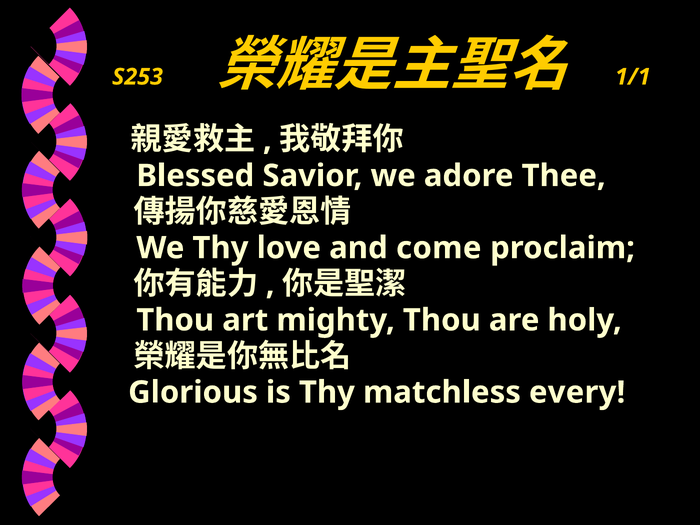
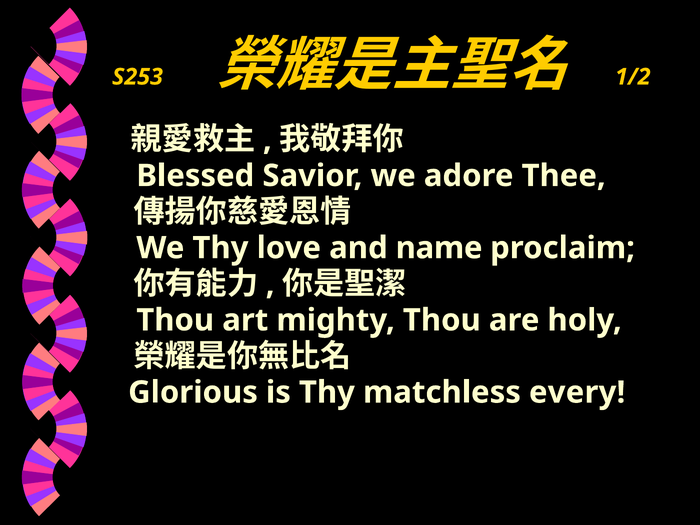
1/1: 1/1 -> 1/2
come: come -> name
